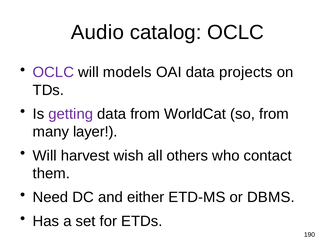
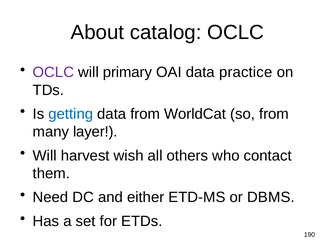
Audio: Audio -> About
models: models -> primary
projects: projects -> practice
getting colour: purple -> blue
